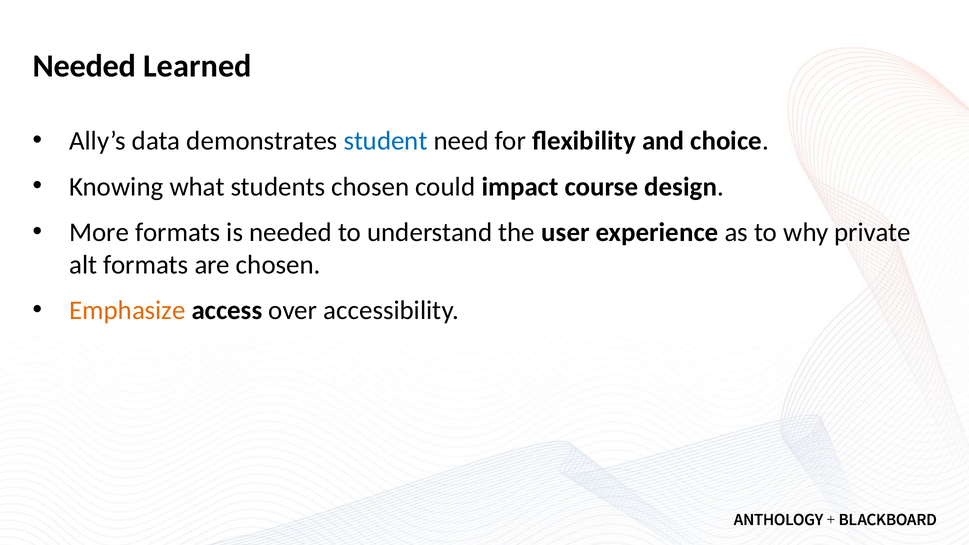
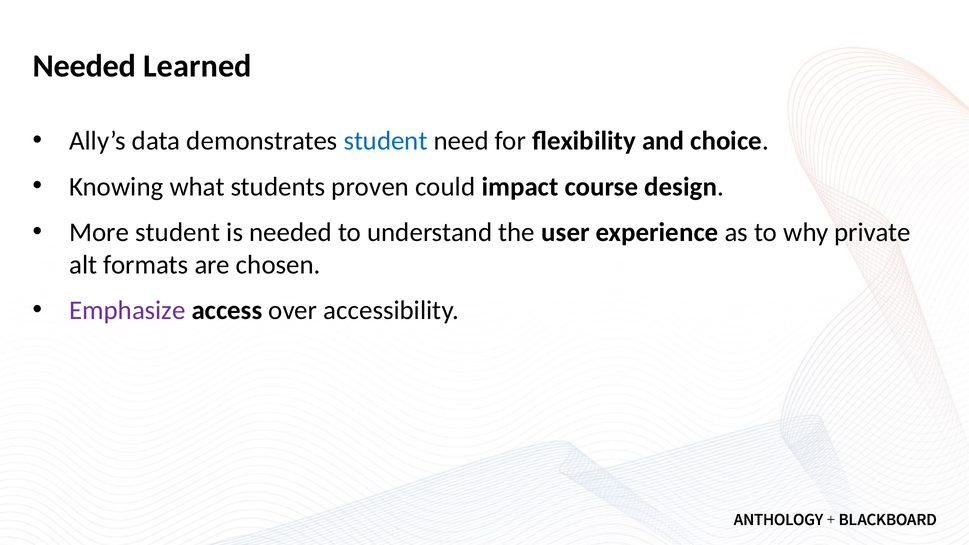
students chosen: chosen -> proven
More formats: formats -> student
Emphasize colour: orange -> purple
